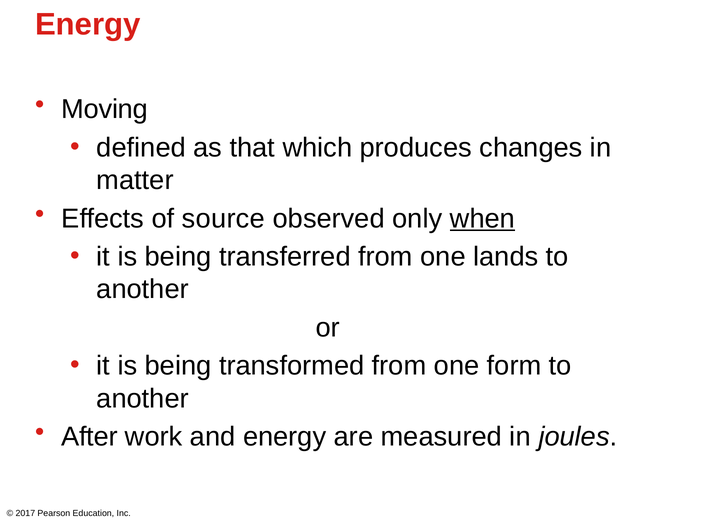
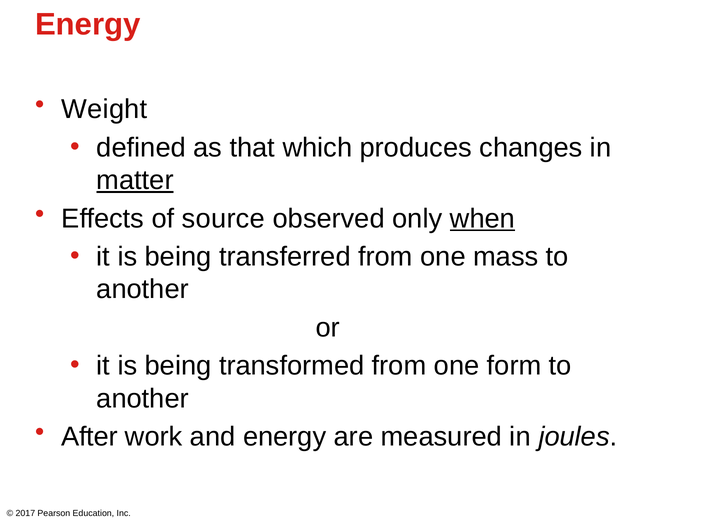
Moving: Moving -> Weight
matter underline: none -> present
lands: lands -> mass
